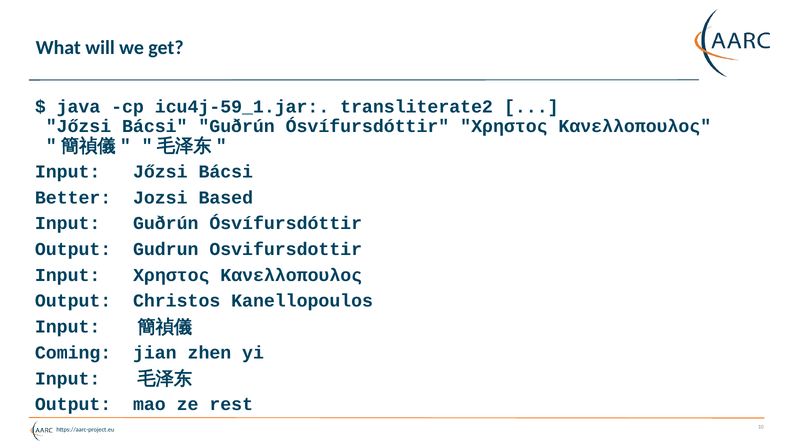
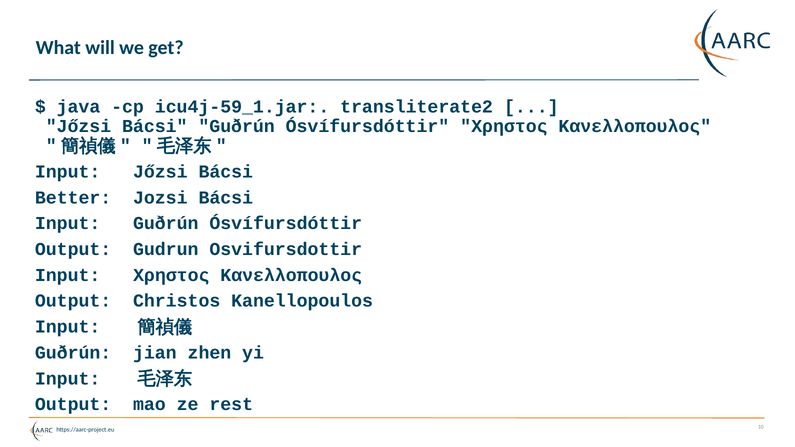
Jozsi Based: Based -> Bácsi
Coming at (73, 353): Coming -> Guðrún
